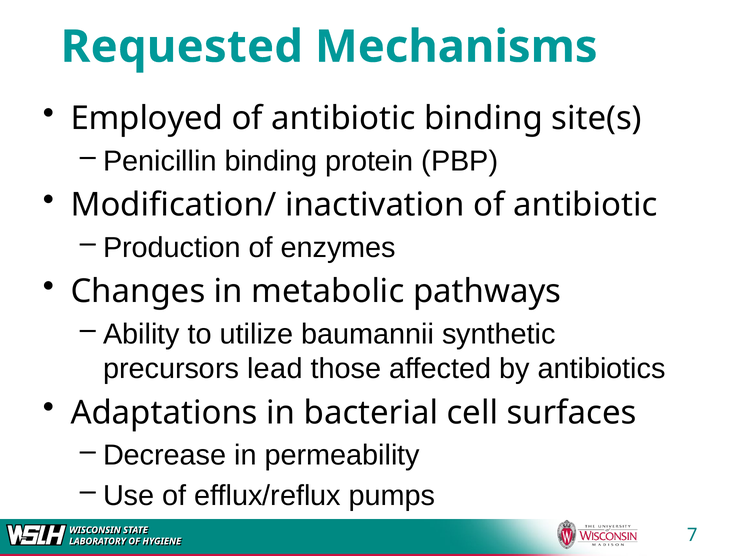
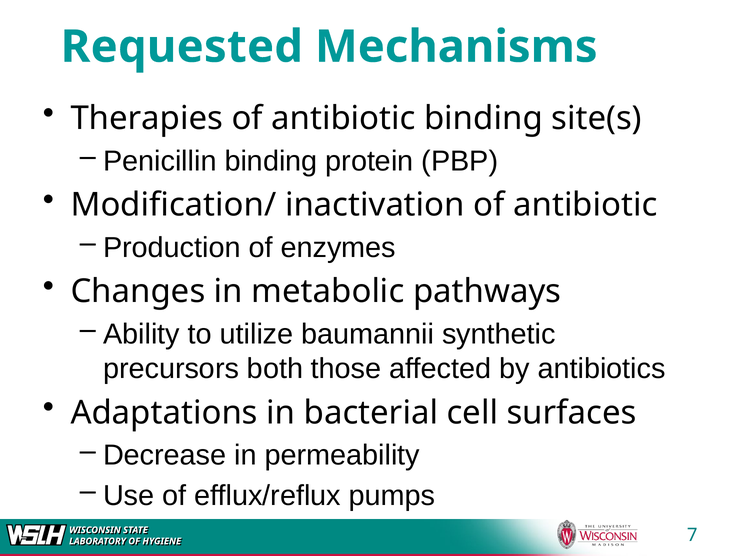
Employed: Employed -> Therapies
lead: lead -> both
